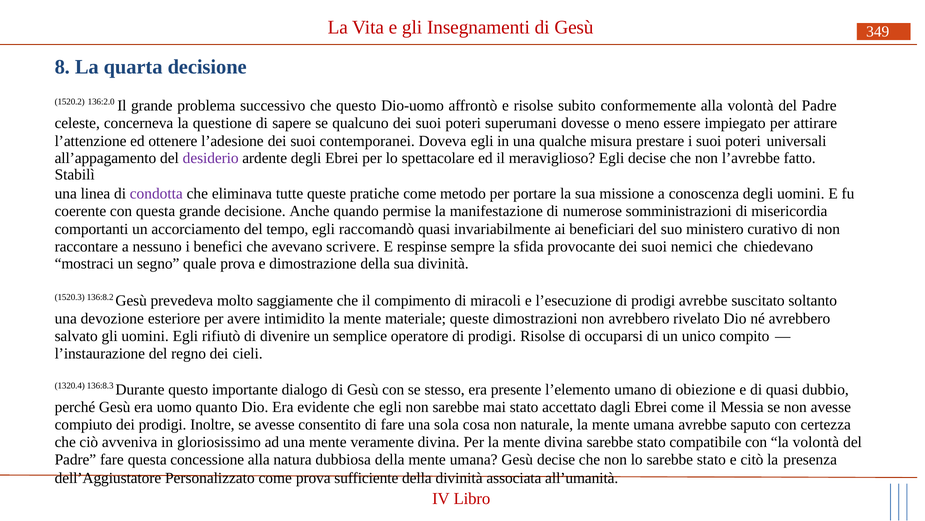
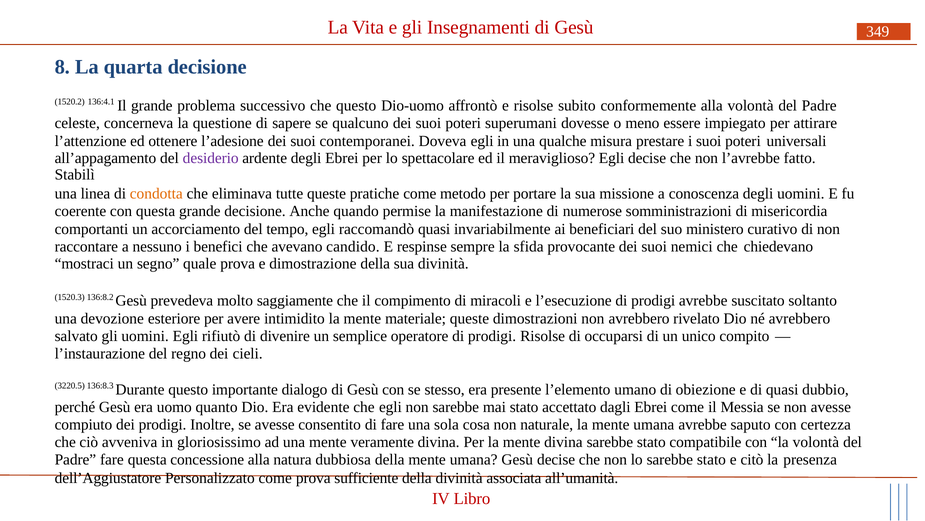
136:2.0: 136:2.0 -> 136:4.1
condotta colour: purple -> orange
scrivere: scrivere -> candido
1320.4: 1320.4 -> 3220.5
